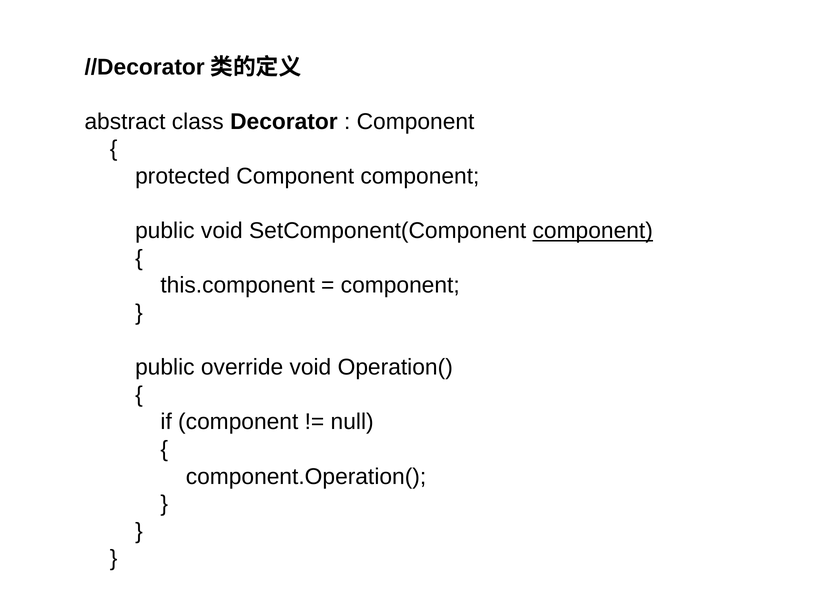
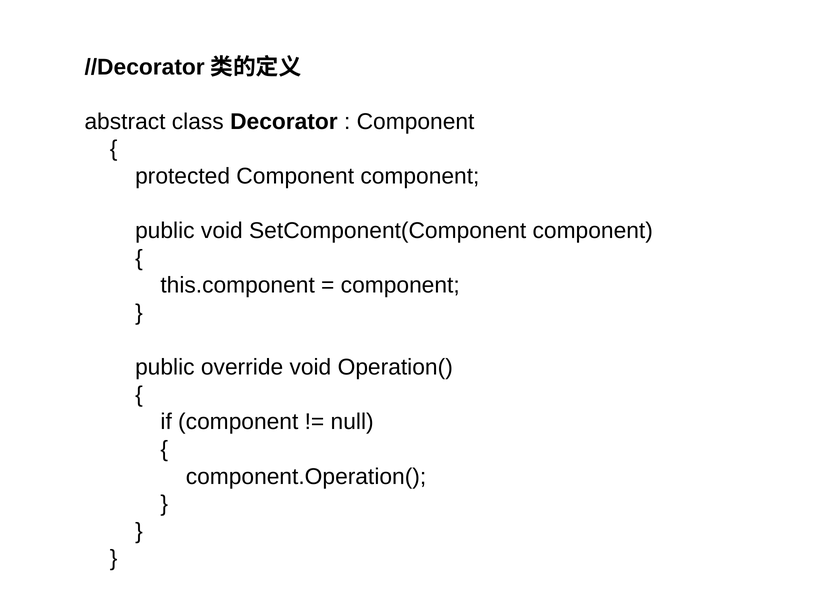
component at (593, 231) underline: present -> none
